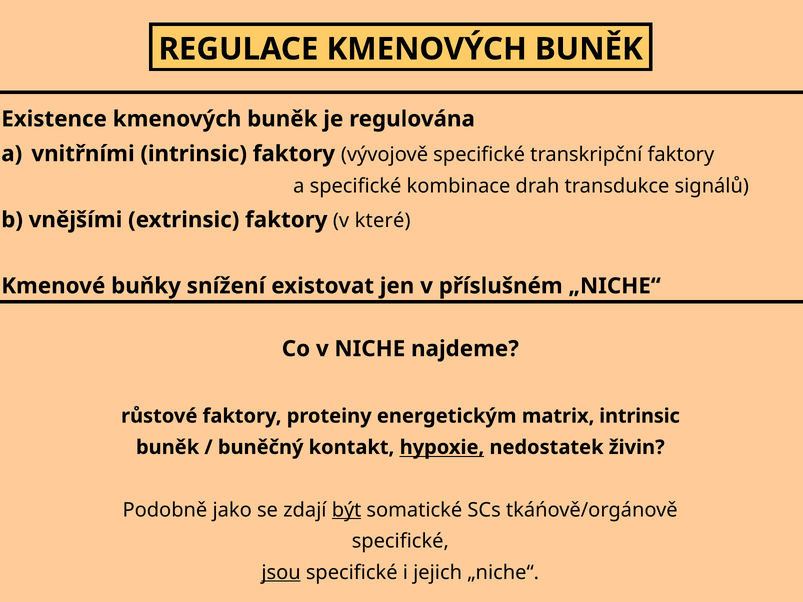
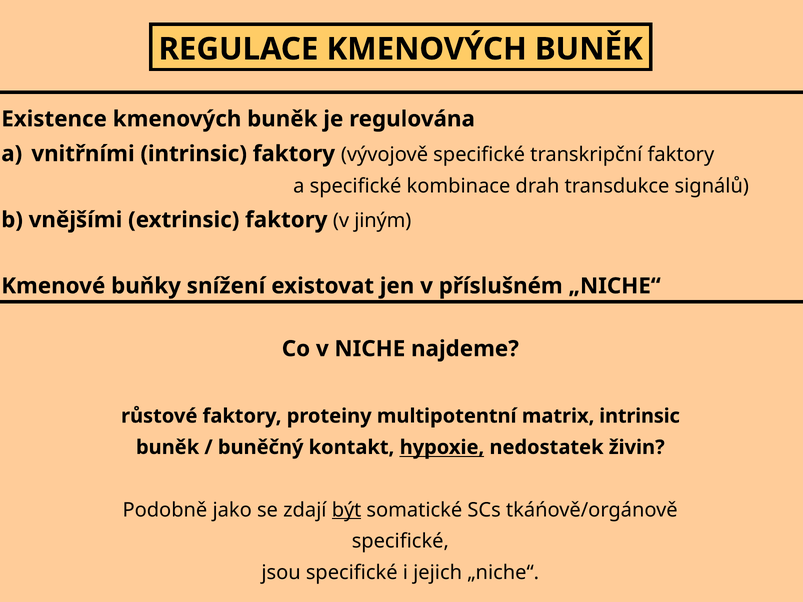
které: které -> jiným
energetickým: energetickým -> multipotentní
jsou underline: present -> none
